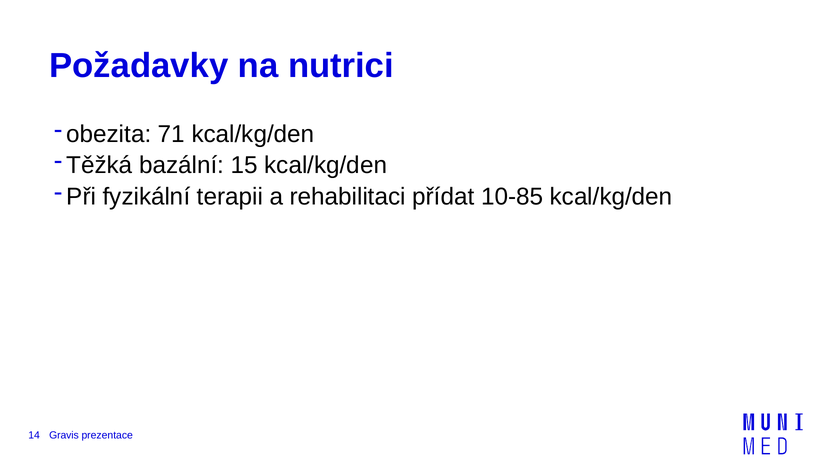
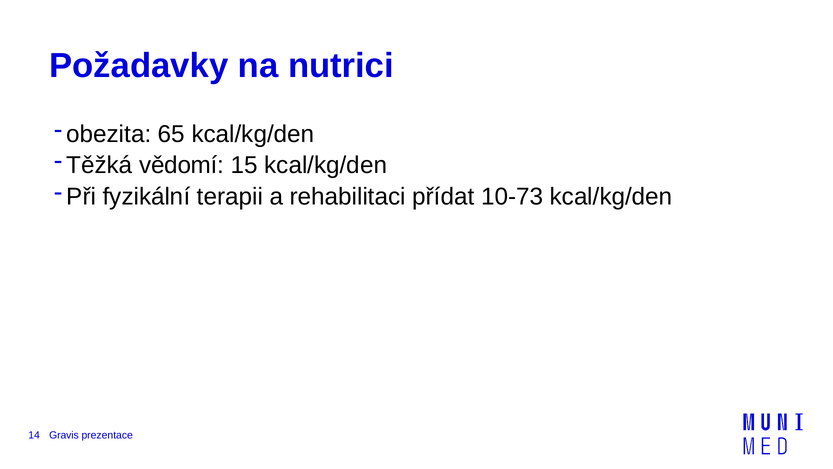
71: 71 -> 65
bazální: bazální -> vědomí
10-85: 10-85 -> 10-73
